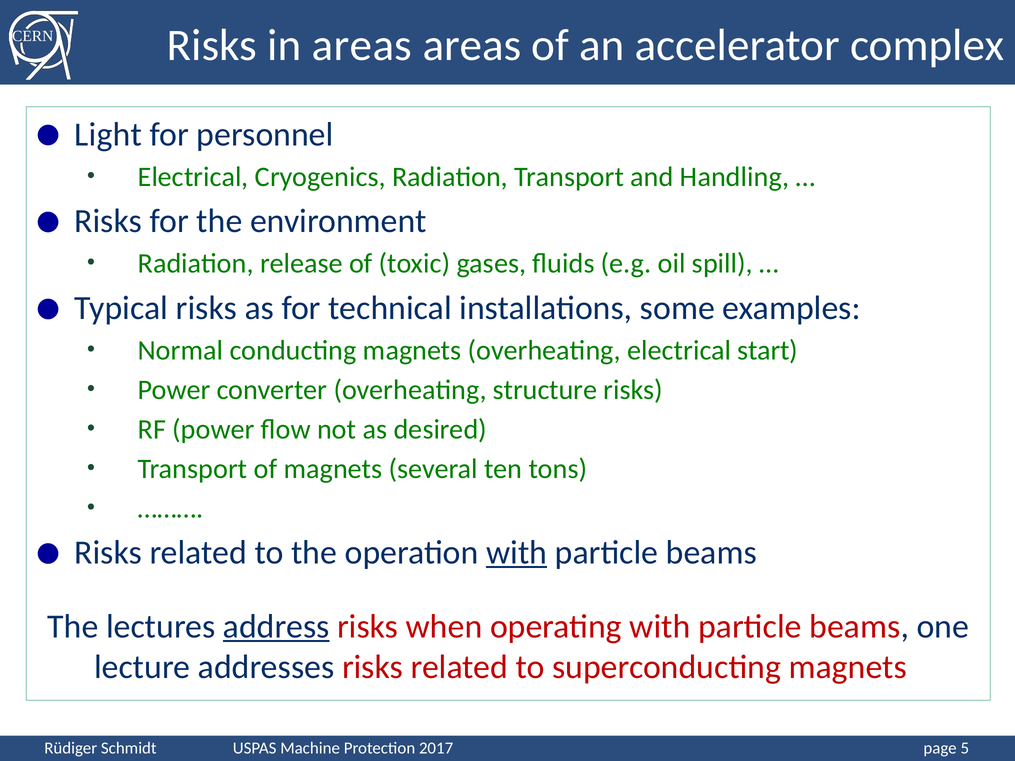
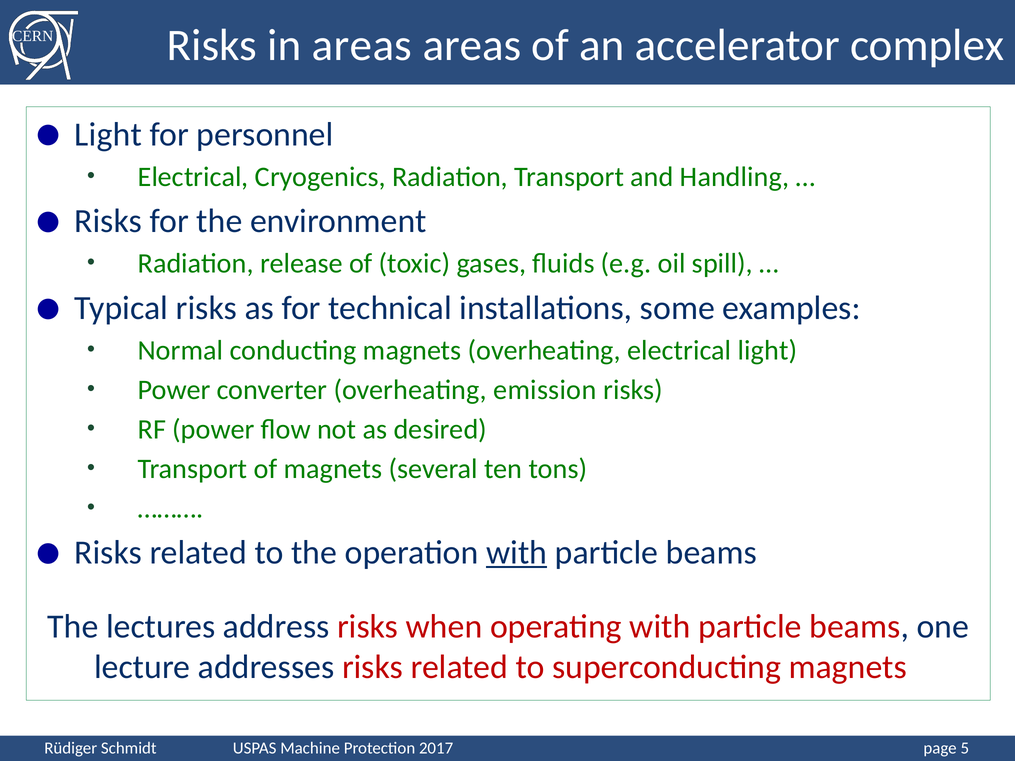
electrical start: start -> light
structure: structure -> emission
address underline: present -> none
